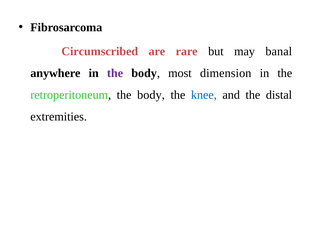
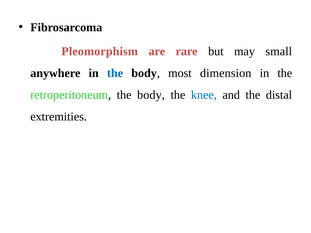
Circumscribed: Circumscribed -> Pleomorphism
banal: banal -> small
the at (115, 73) colour: purple -> blue
